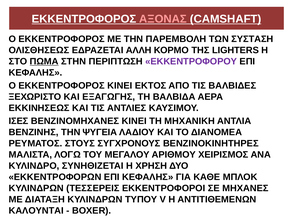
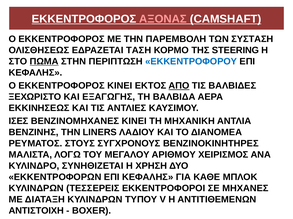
ΑΛΛΗ: ΑΛΛΗ -> ΤΑΣΗ
LIGHTERS: LIGHTERS -> STEERING
ΕΚΚΕΝΤΡΟΦΟΡΟΥ colour: purple -> blue
ΑΠΟ underline: none -> present
ΨΥΓΕΙΑ: ΨΥΓΕΙΑ -> LINERS
ΚΑΛΟΥΝΤΑΙ: ΚΑΛΟΥΝΤΑΙ -> ΑΝΤΙΣΤΟΙΧΗ
